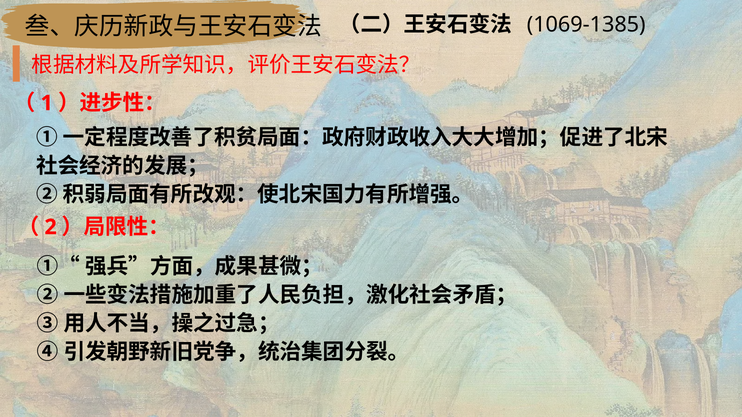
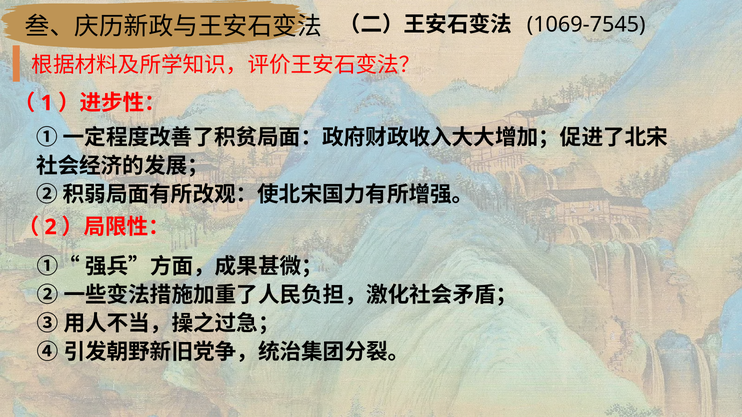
1069-1385: 1069-1385 -> 1069-7545
